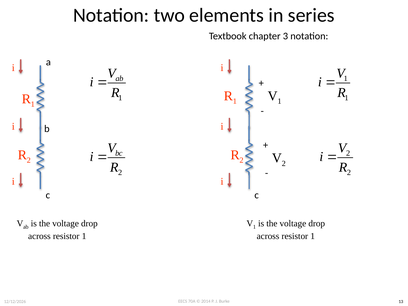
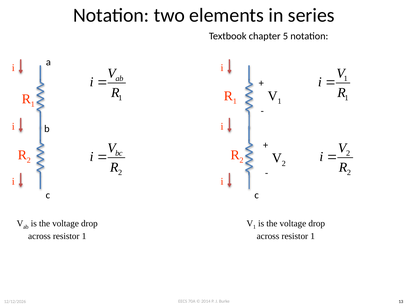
3: 3 -> 5
